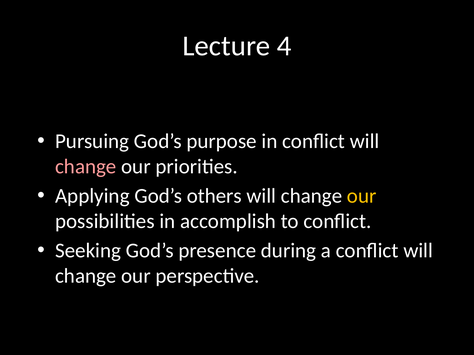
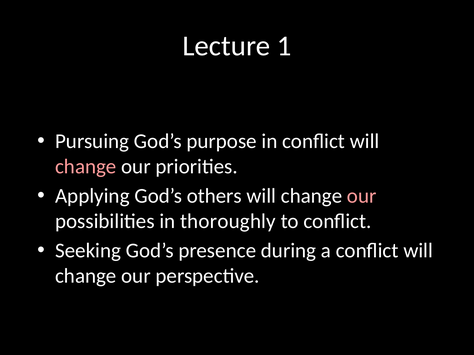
4: 4 -> 1
our at (362, 196) colour: yellow -> pink
accomplish: accomplish -> thoroughly
